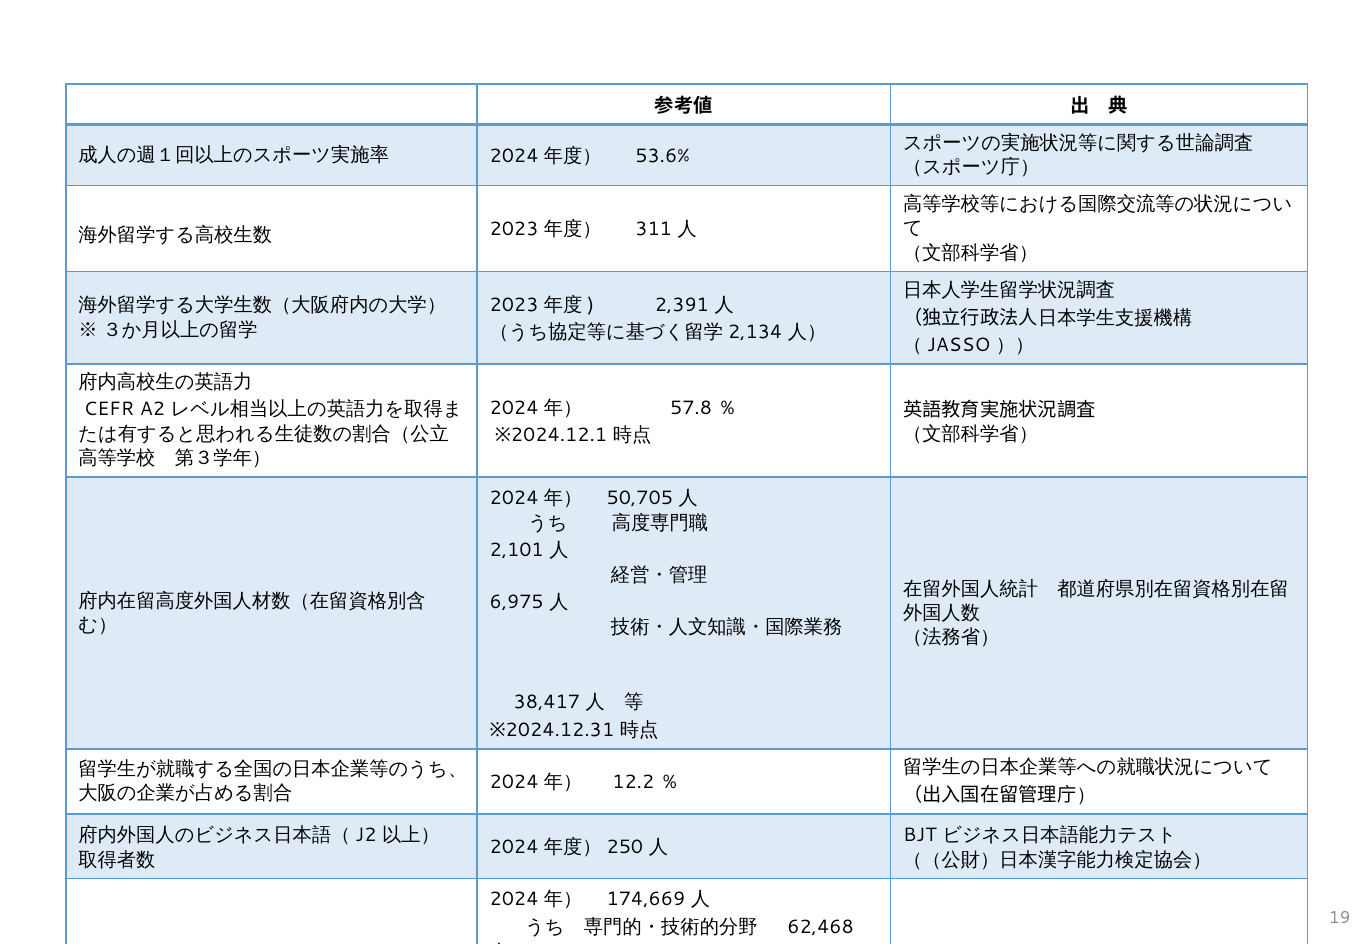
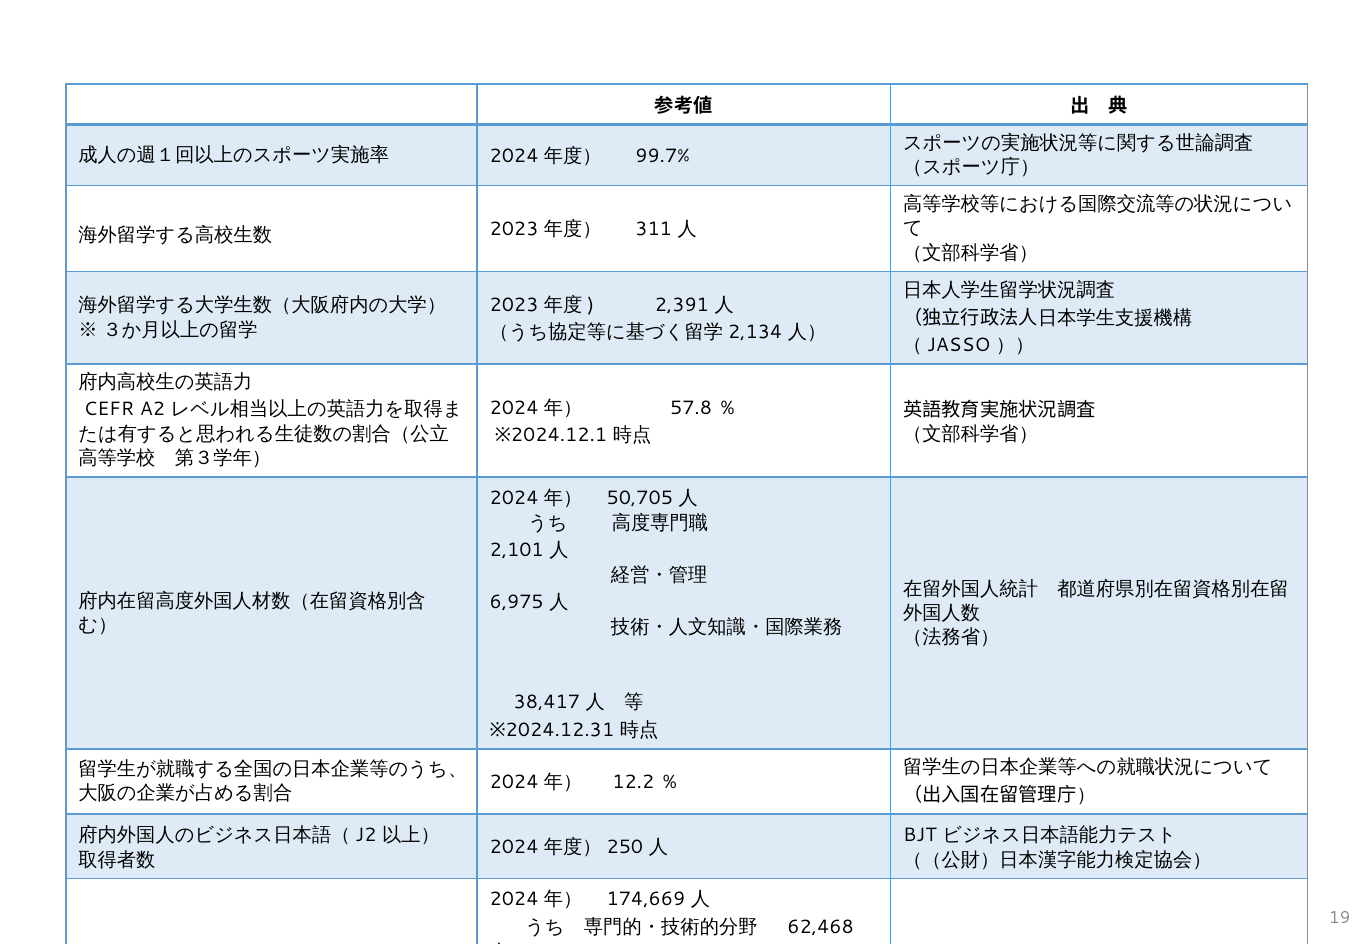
53.6%: 53.6% -> 99.7%
